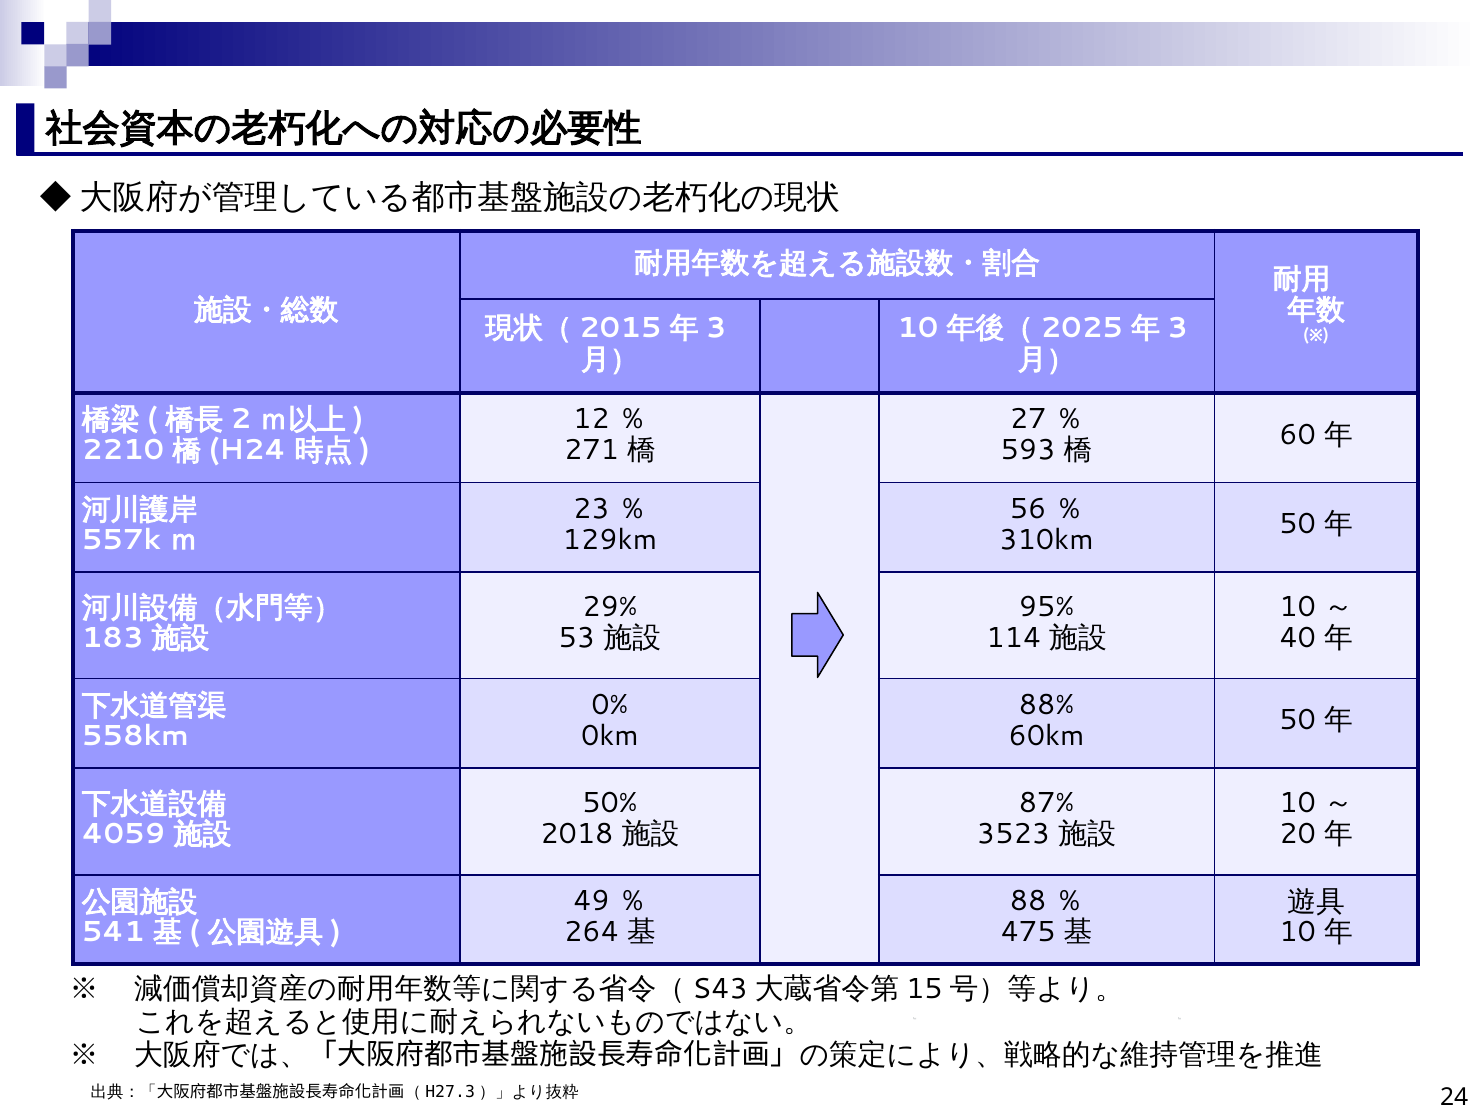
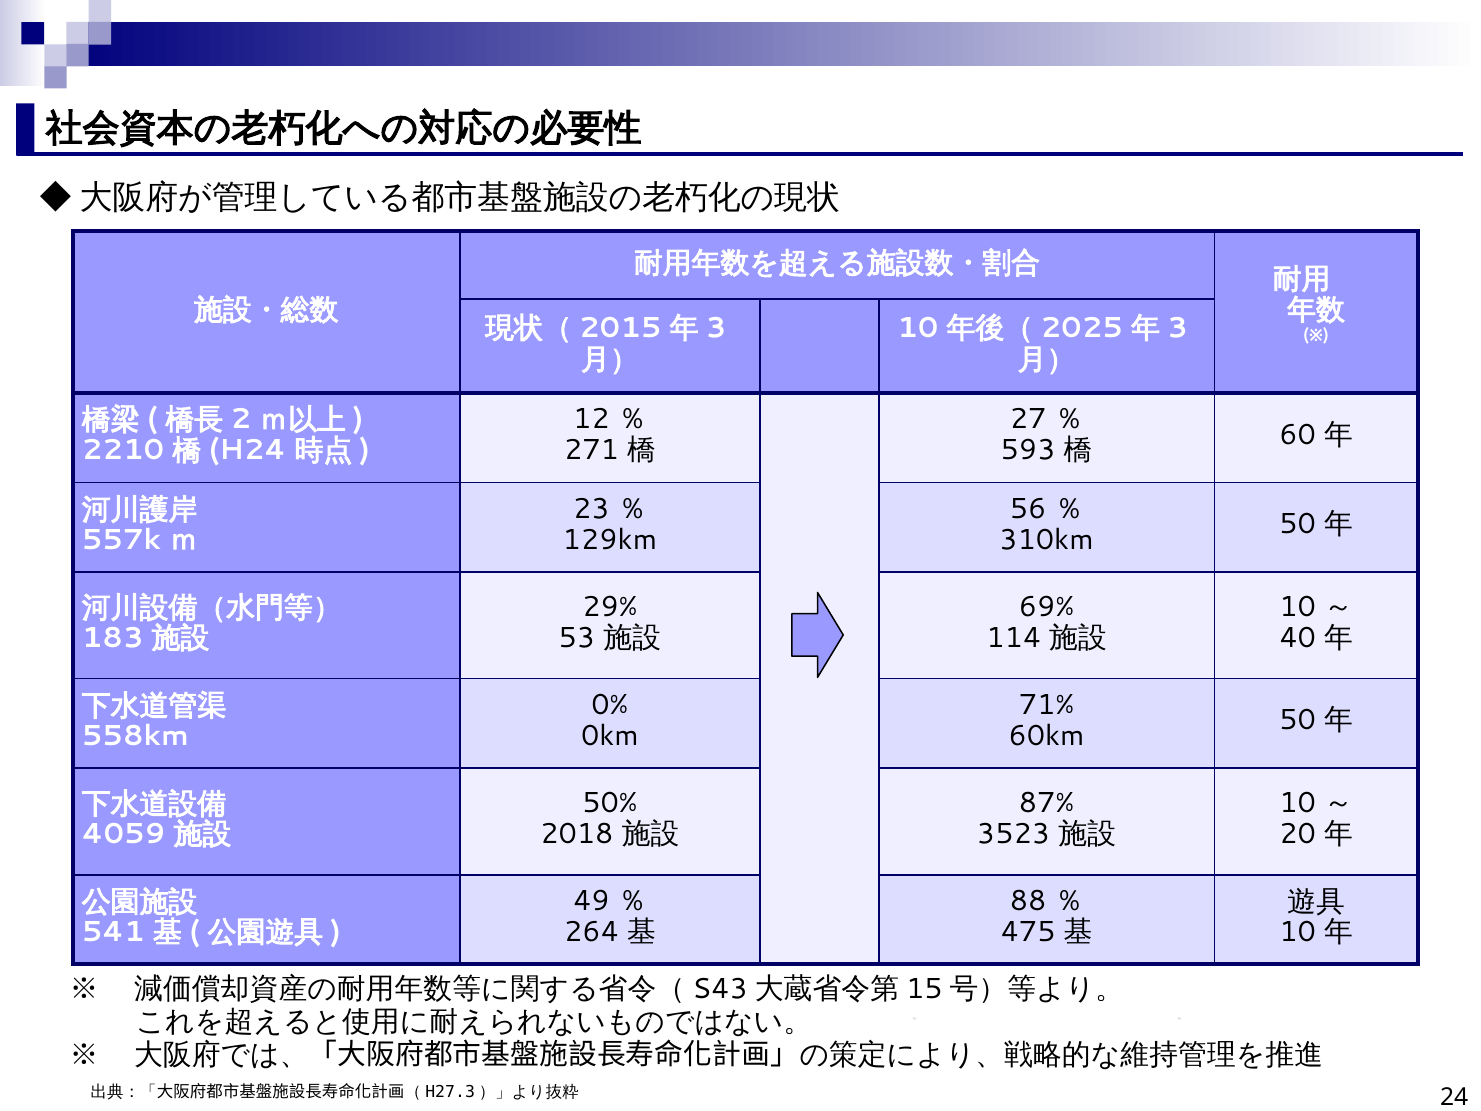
95%: 95% -> 69%
88%: 88% -> 71%
